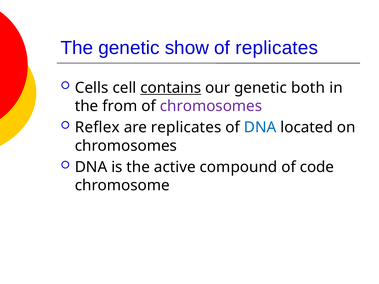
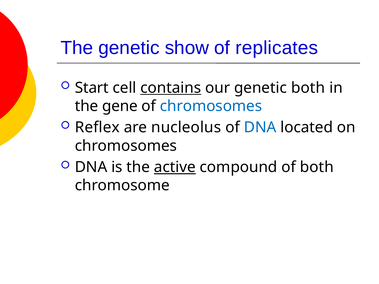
Cells: Cells -> Start
from: from -> gene
chromosomes at (211, 106) colour: purple -> blue
are replicates: replicates -> nucleolus
active underline: none -> present
of code: code -> both
